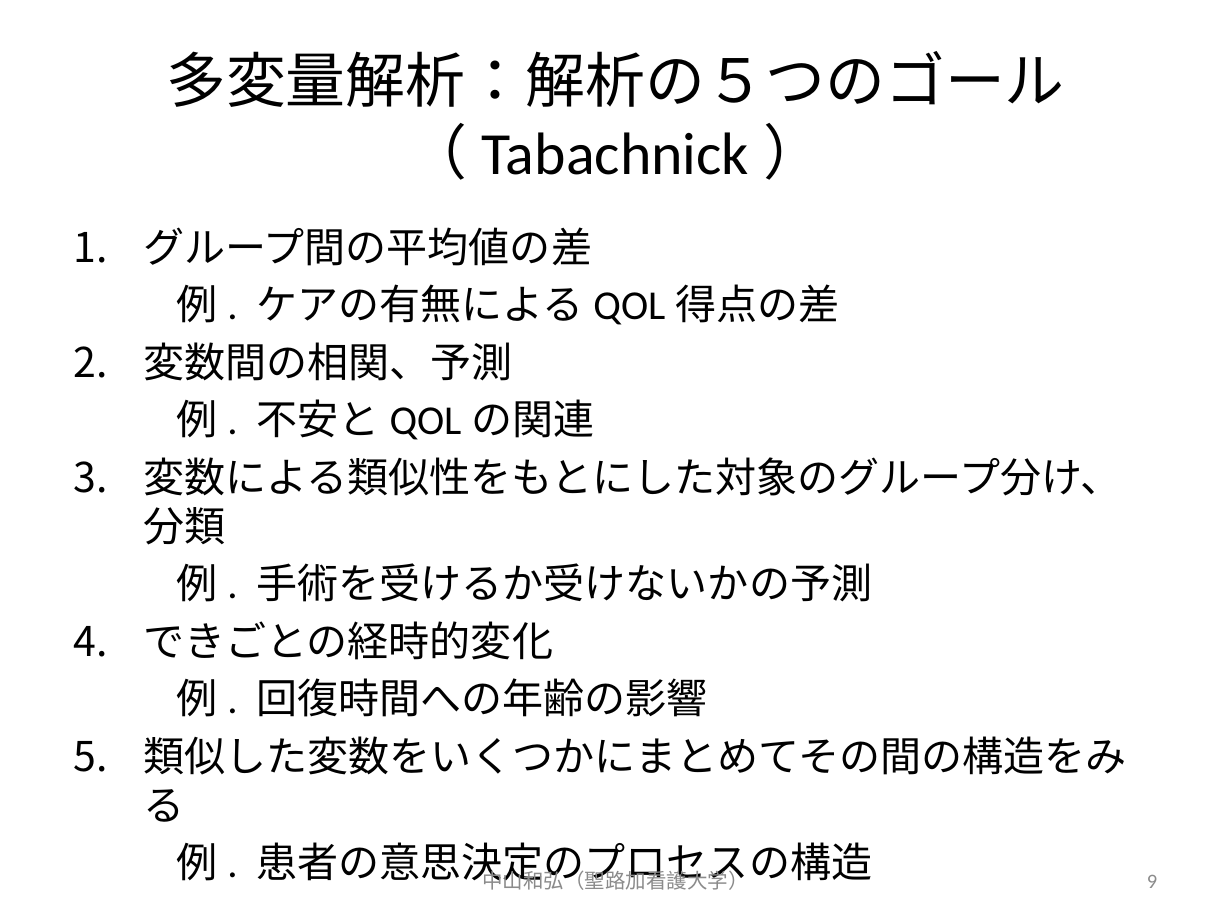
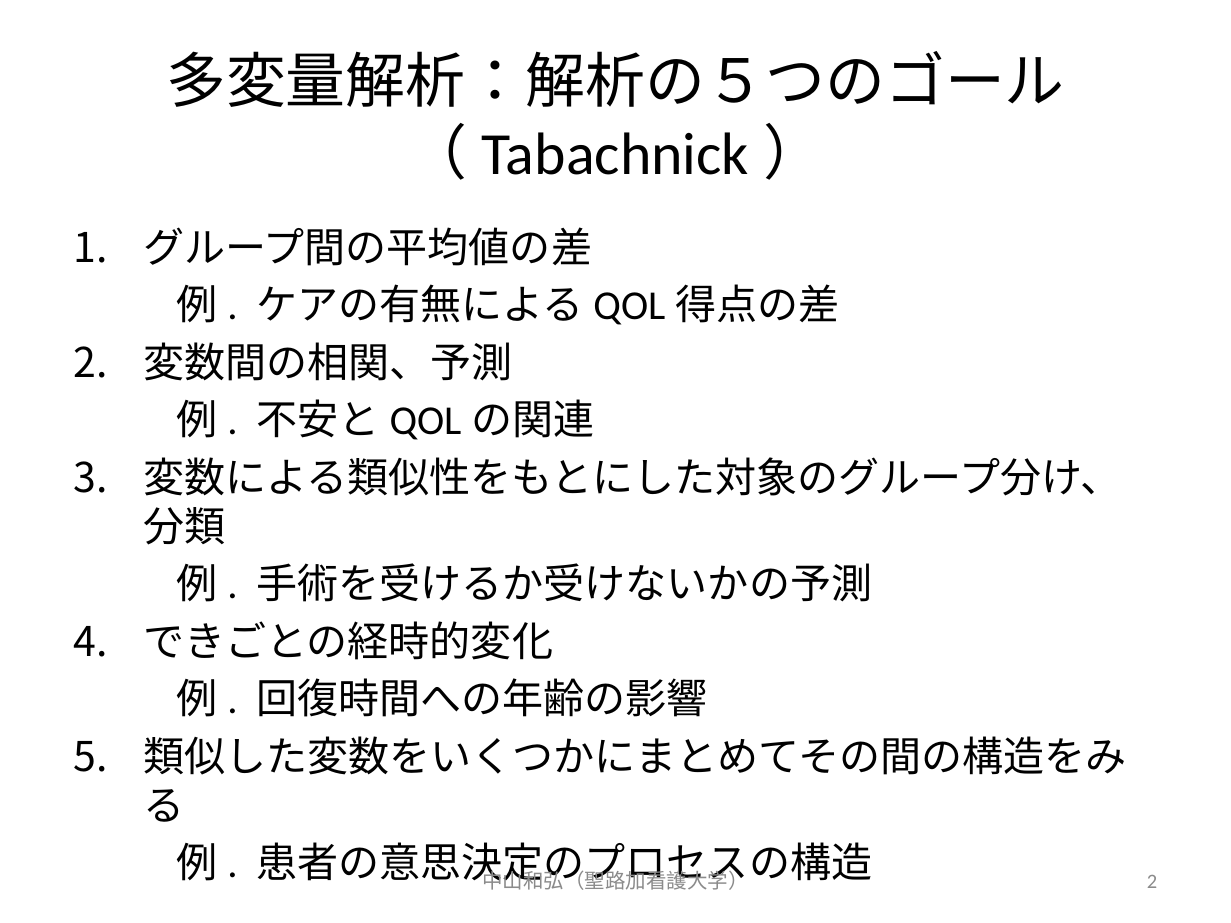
9 at (1152, 881): 9 -> 2
